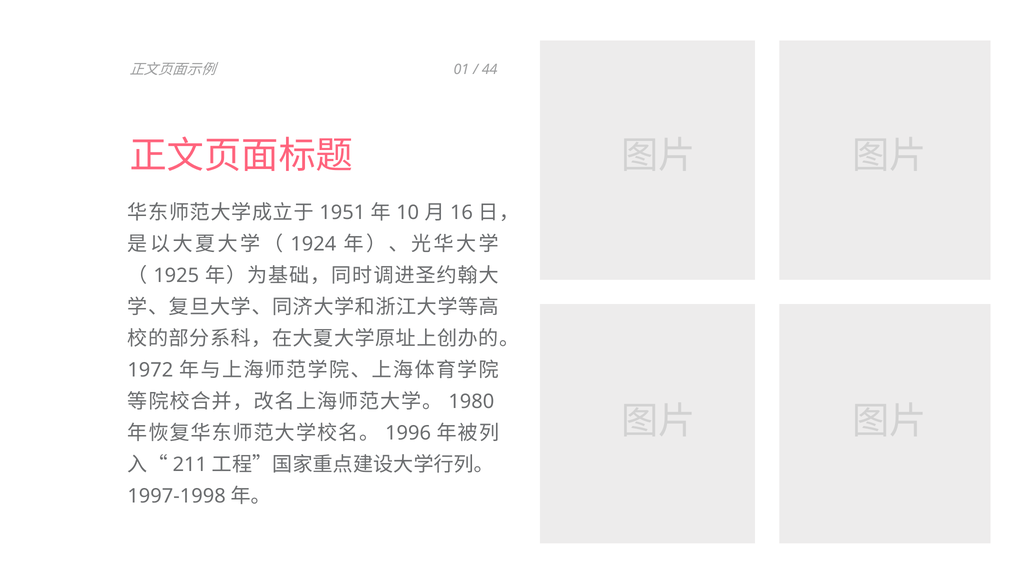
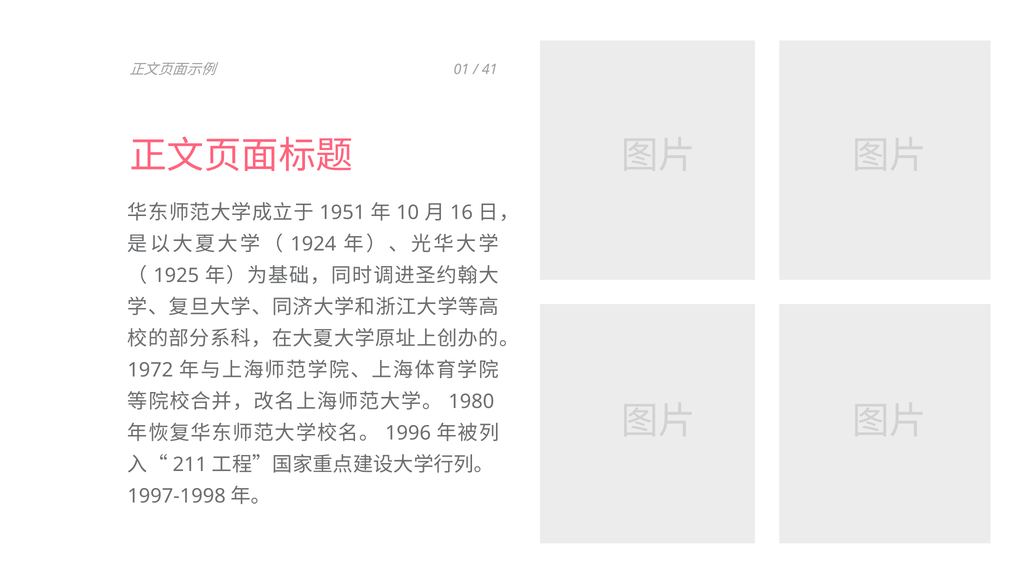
44: 44 -> 41
